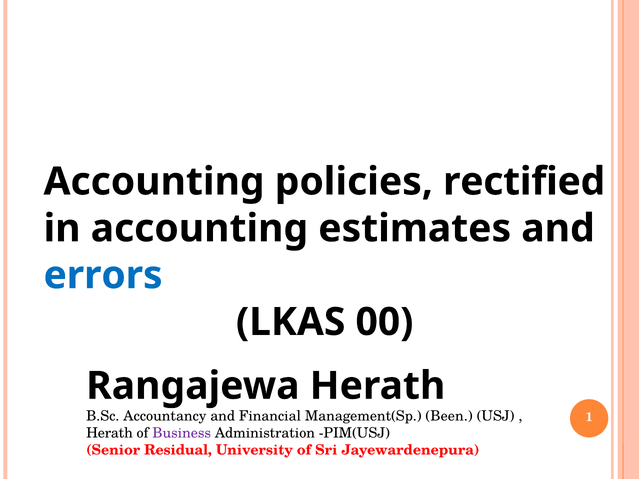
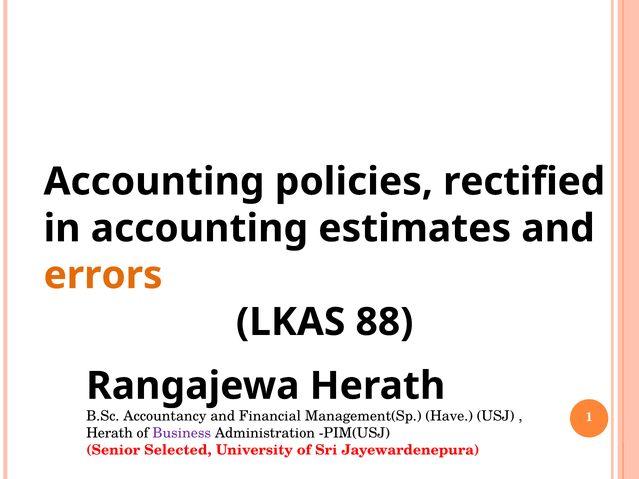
errors colour: blue -> orange
00: 00 -> 88
Been: Been -> Have
Residual: Residual -> Selected
